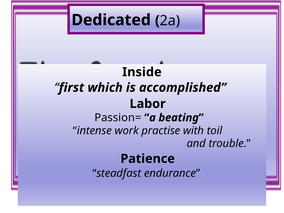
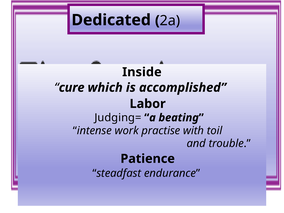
first: first -> cure
Passion=: Passion= -> Judging=
